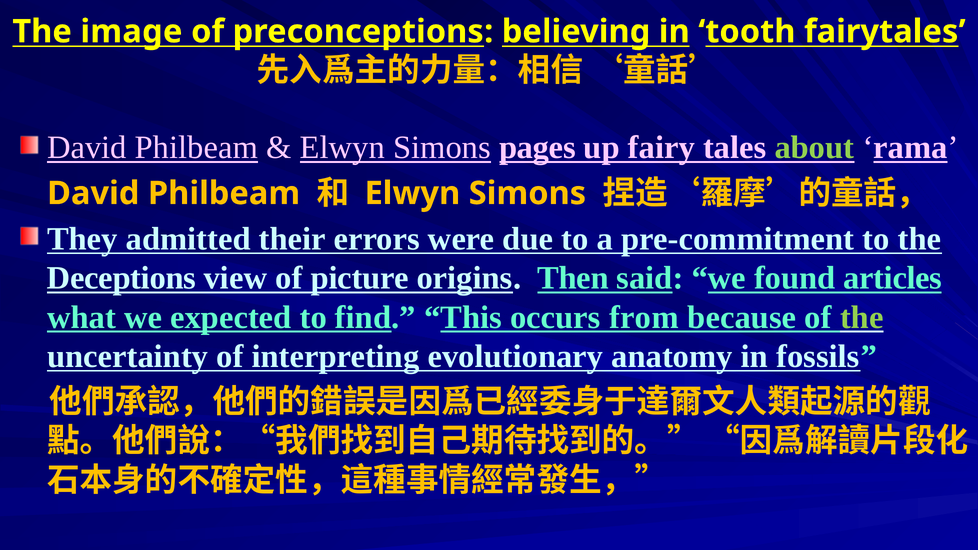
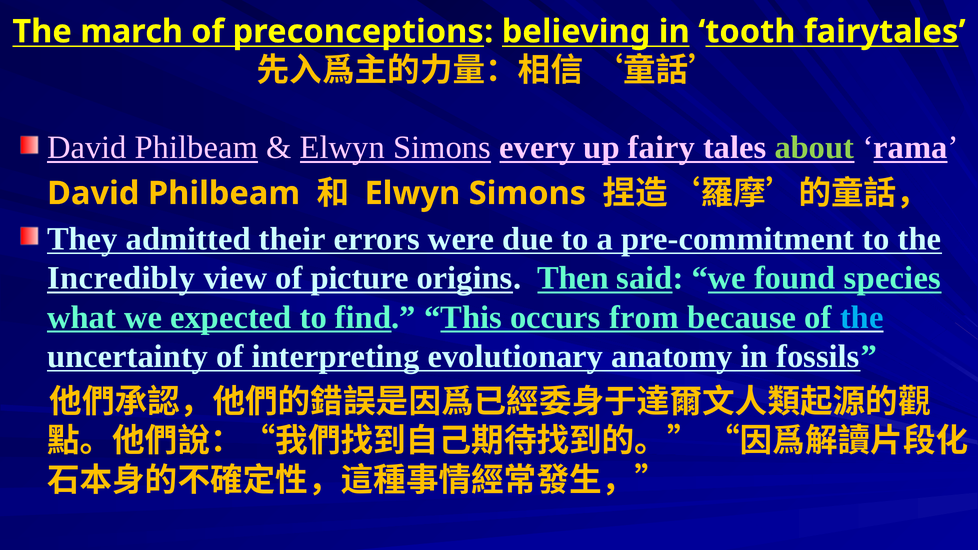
image: image -> march
pages: pages -> every
Deceptions: Deceptions -> Incredibly
articles: articles -> species
the at (862, 317) colour: light green -> light blue
